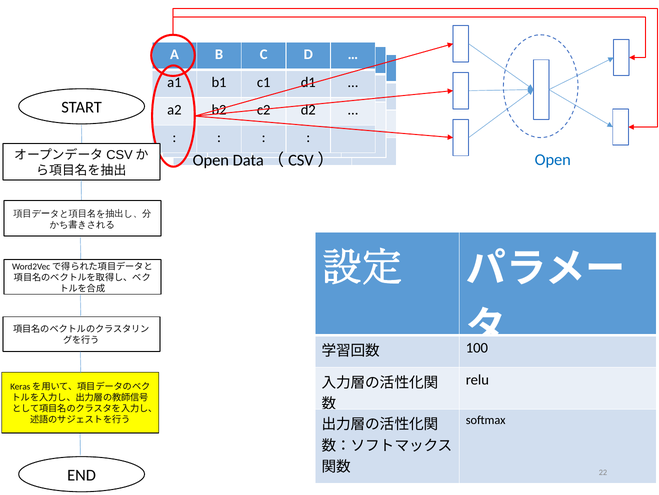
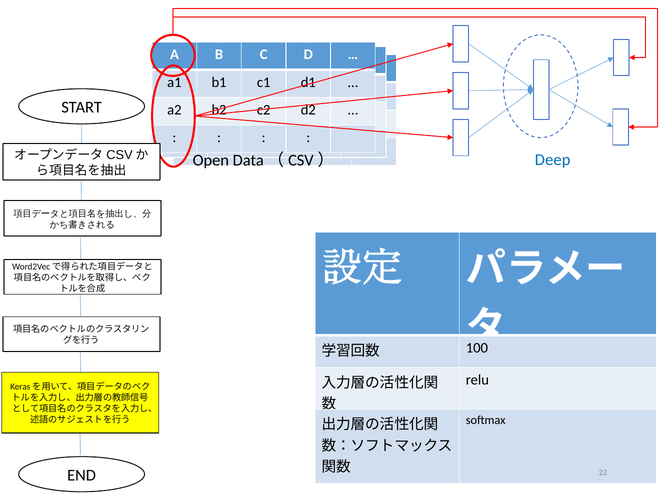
Open at (553, 159): Open -> Deep
